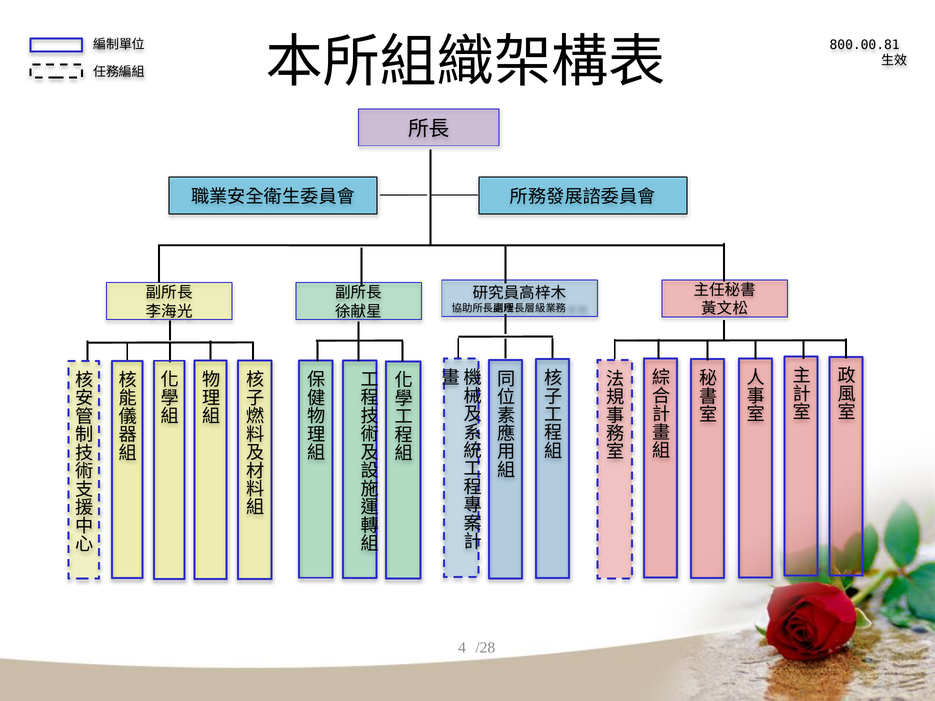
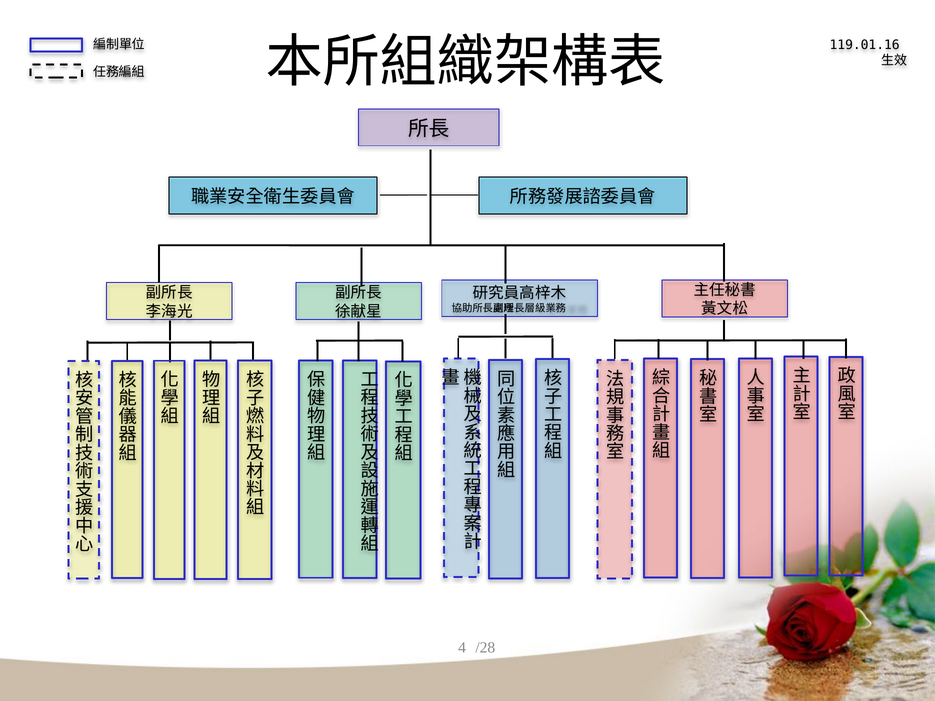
800.00.81: 800.00.81 -> 119.01.16
